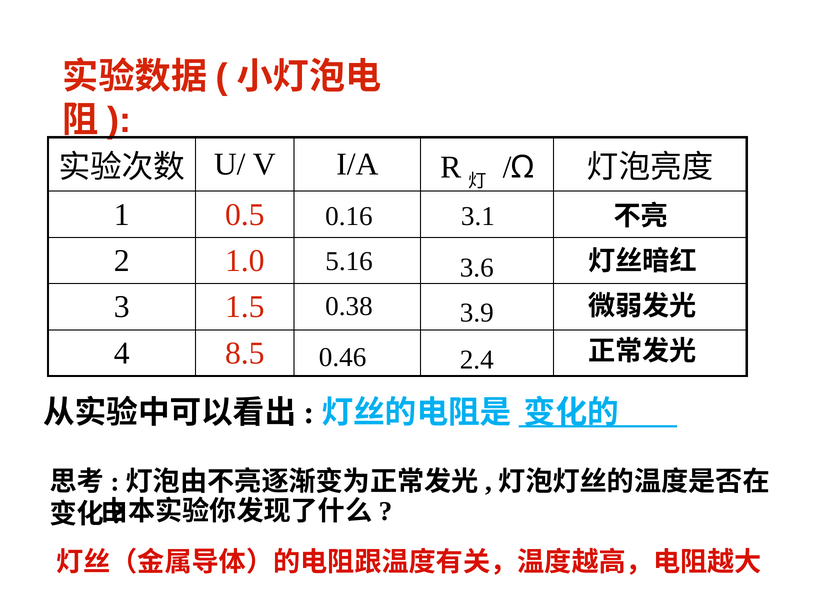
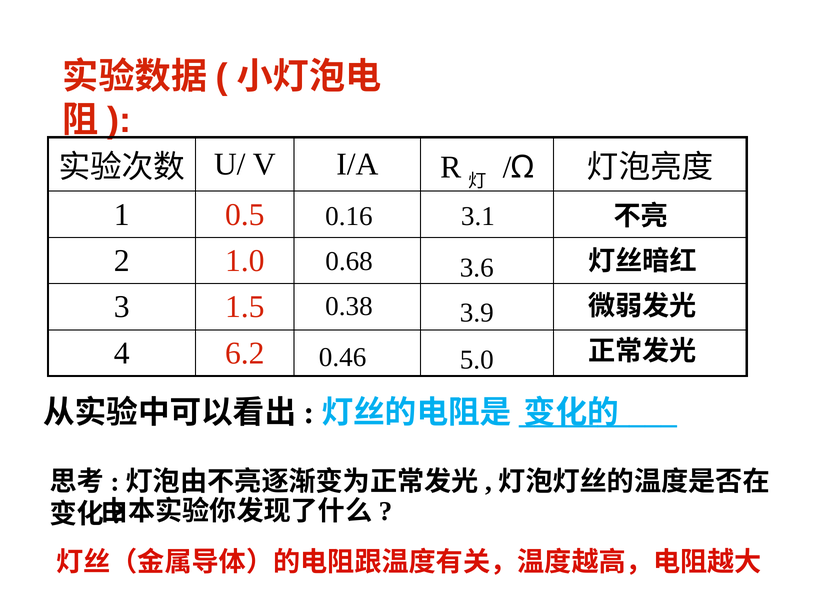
5.16: 5.16 -> 0.68
8.5: 8.5 -> 6.2
2.4: 2.4 -> 5.0
